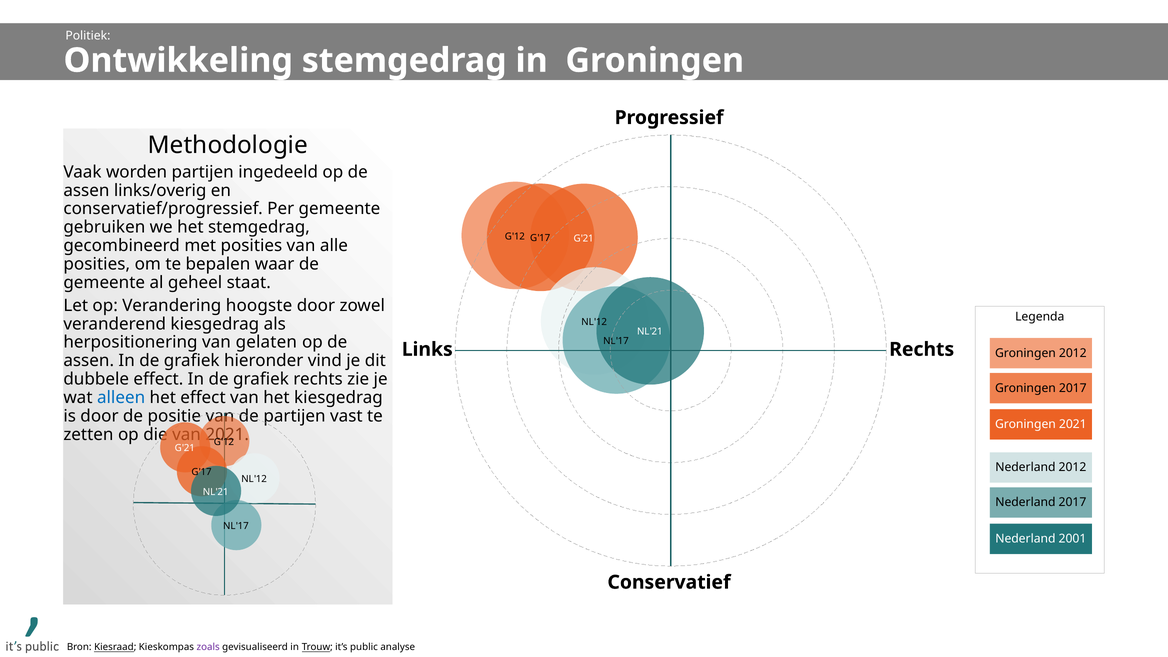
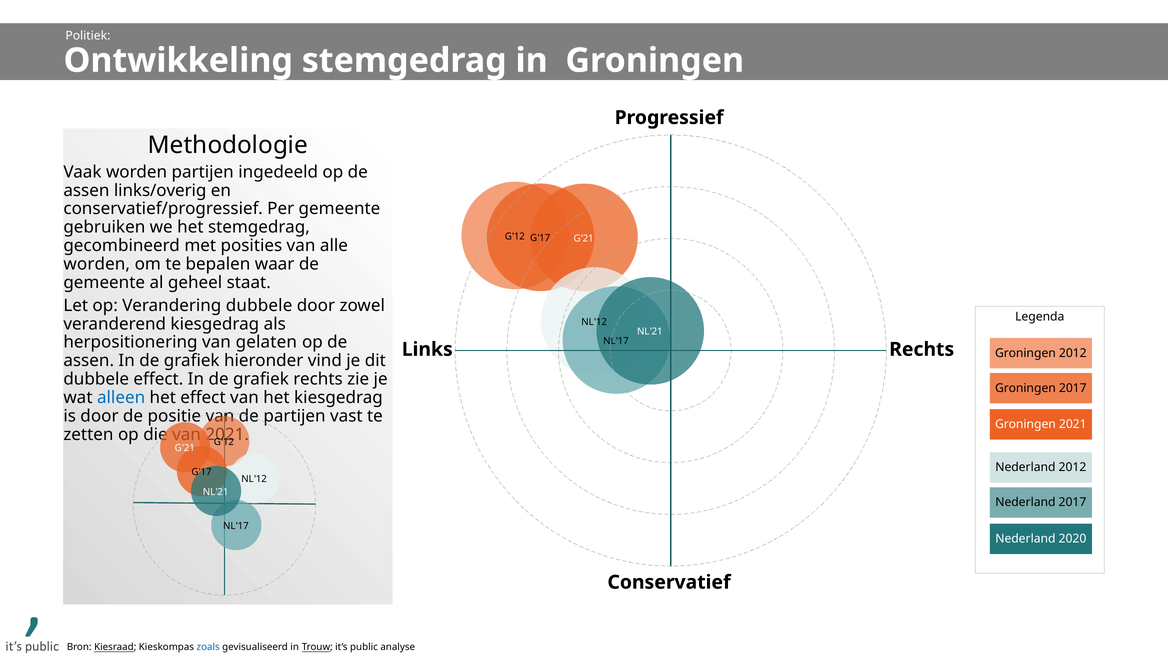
posities at (97, 264): posities -> worden
Verandering hoogste: hoogste -> dubbele
2001: 2001 -> 2020
zoals colour: purple -> blue
